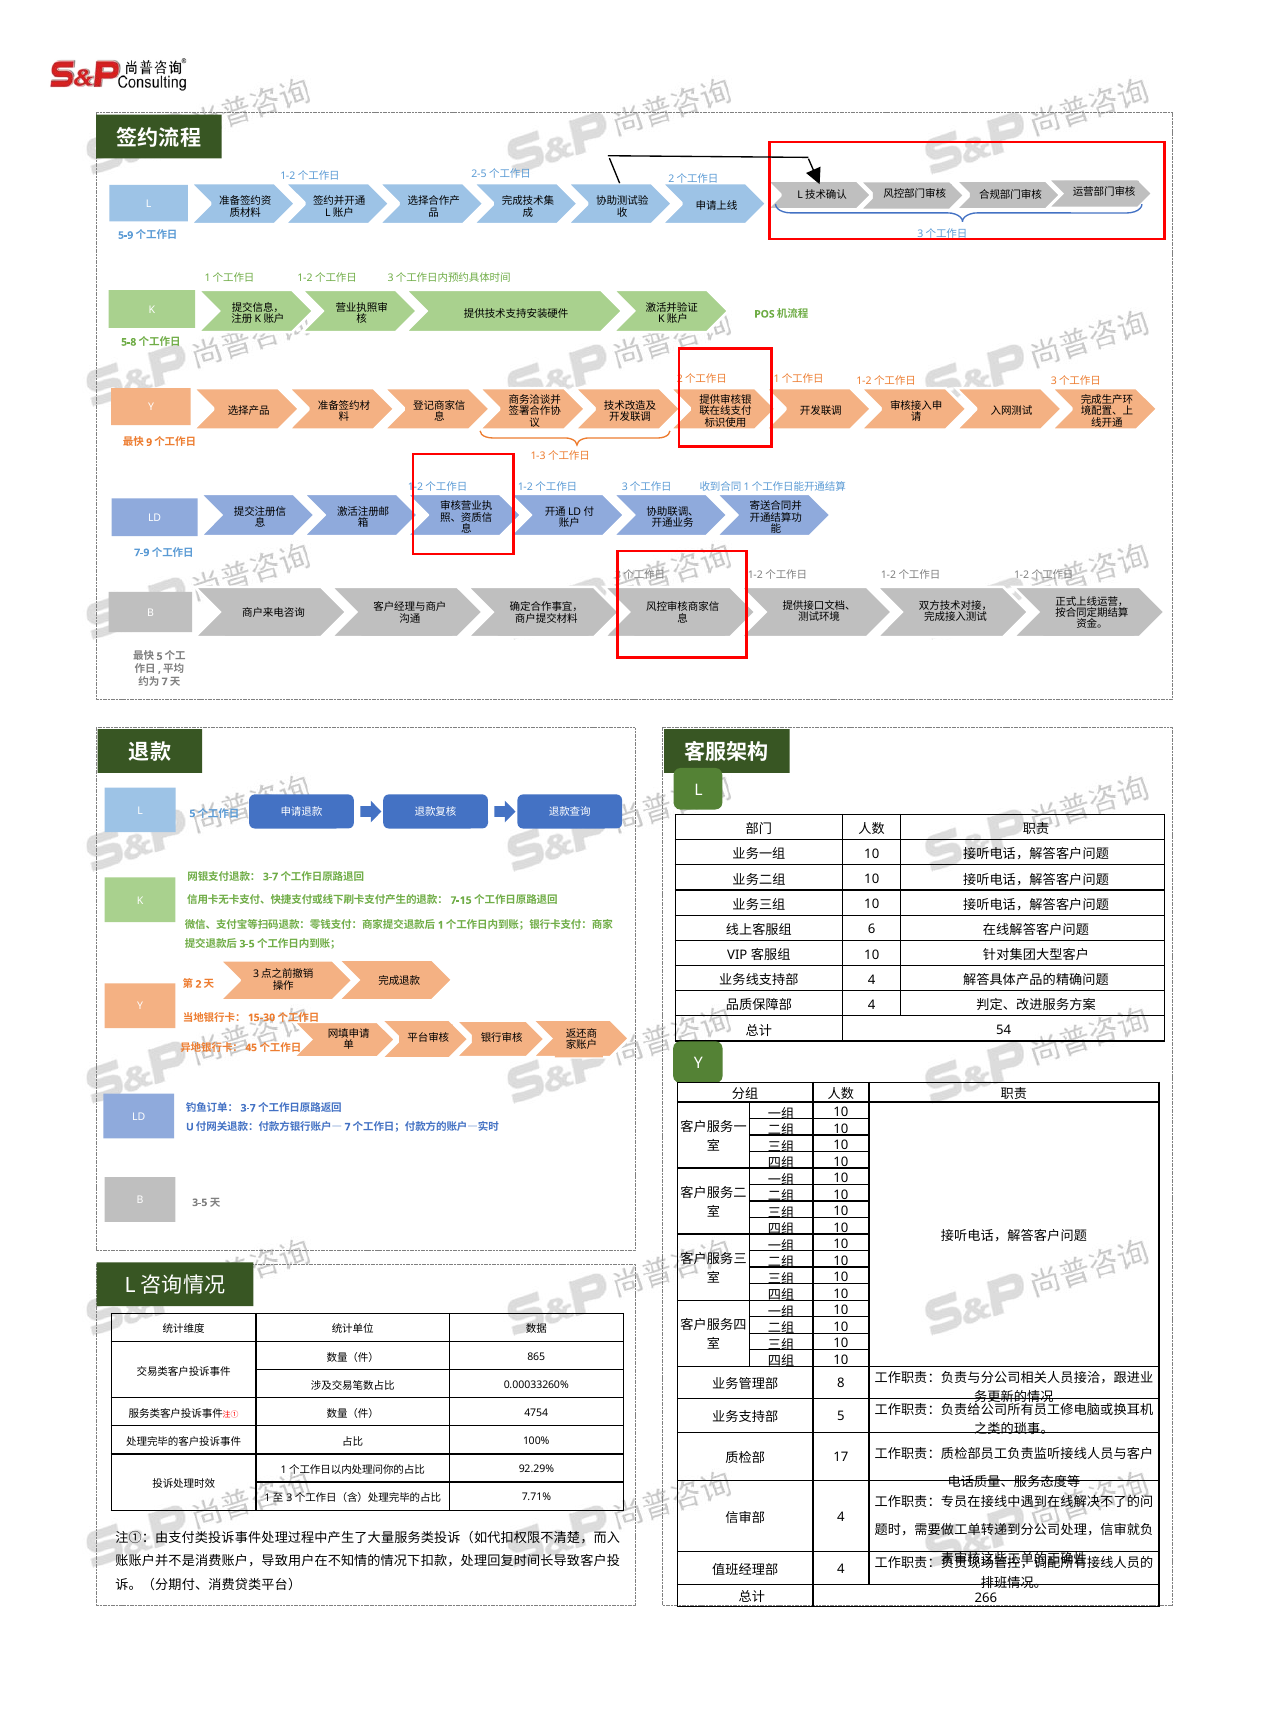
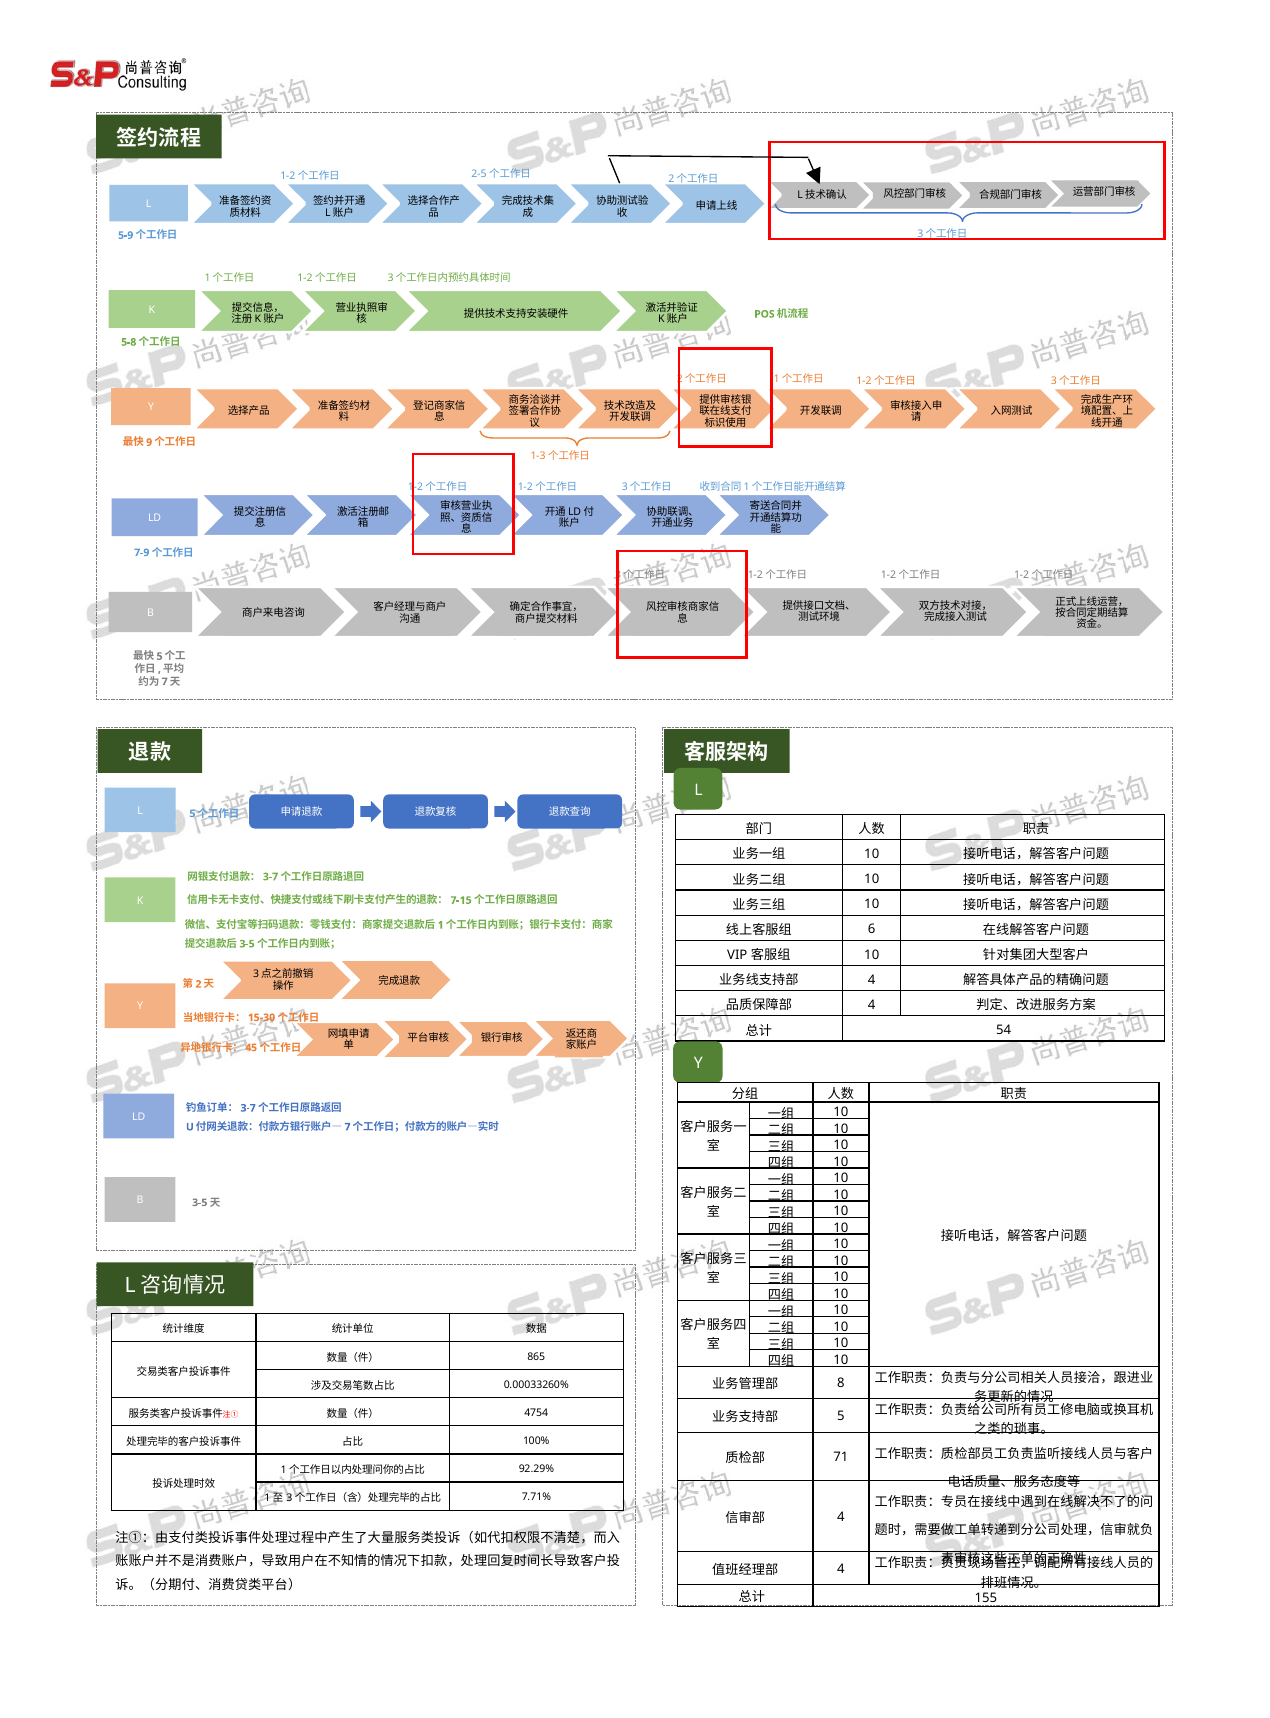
17: 17 -> 71
266: 266 -> 155
